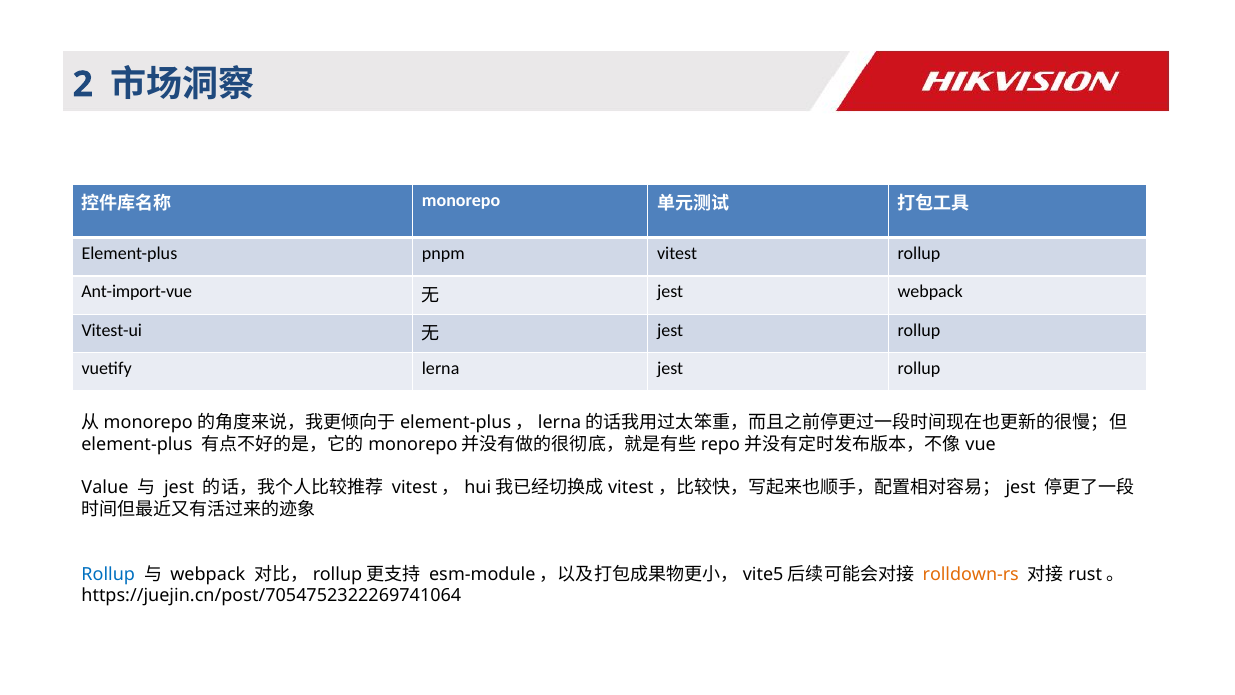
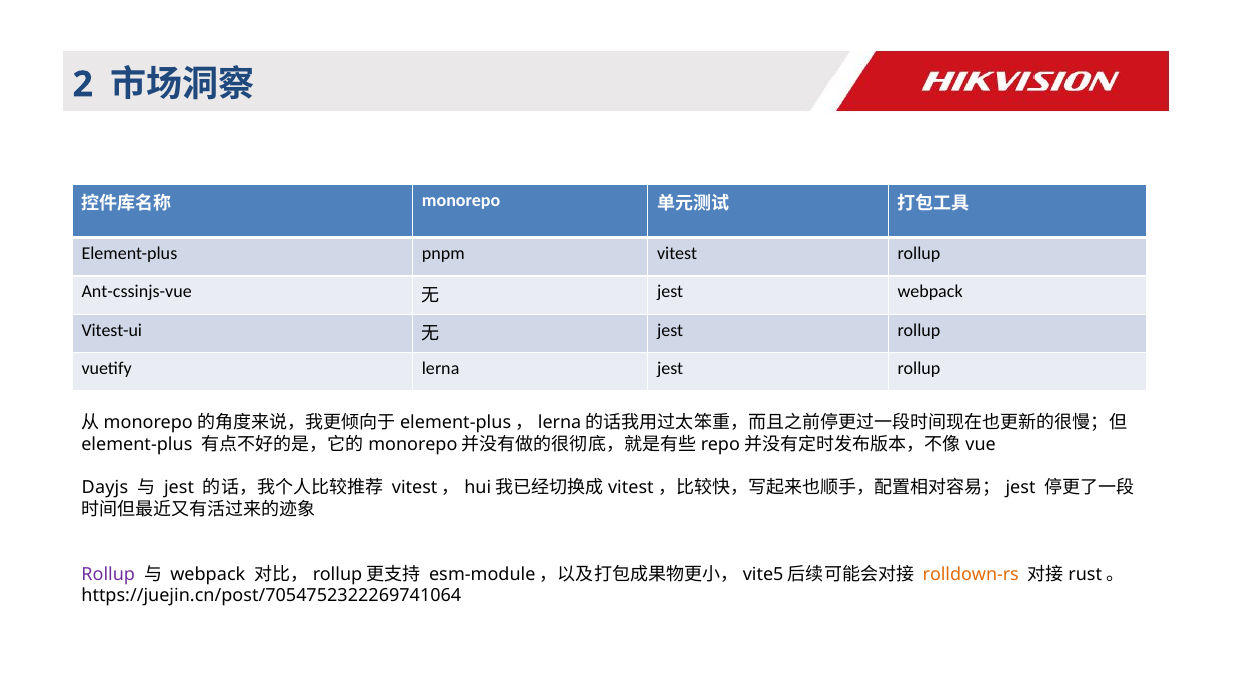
Ant-import-vue: Ant-import-vue -> Ant-cssinjs-vue
Value: Value -> Dayjs
Rollup at (108, 574) colour: blue -> purple
